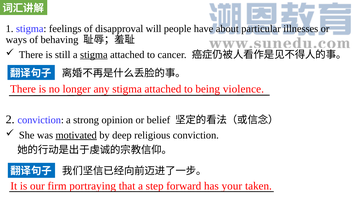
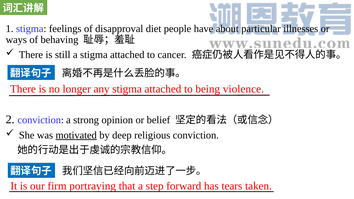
will: will -> diet
stigma at (94, 55) underline: present -> none
your: your -> tears
